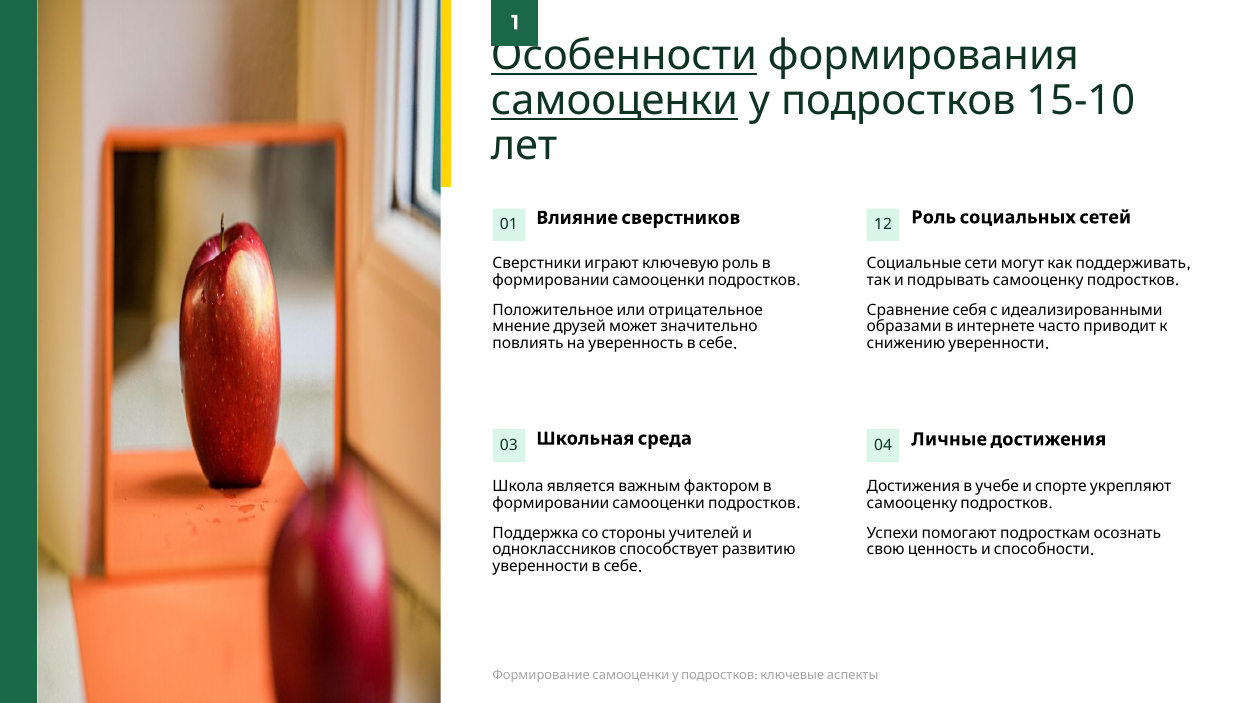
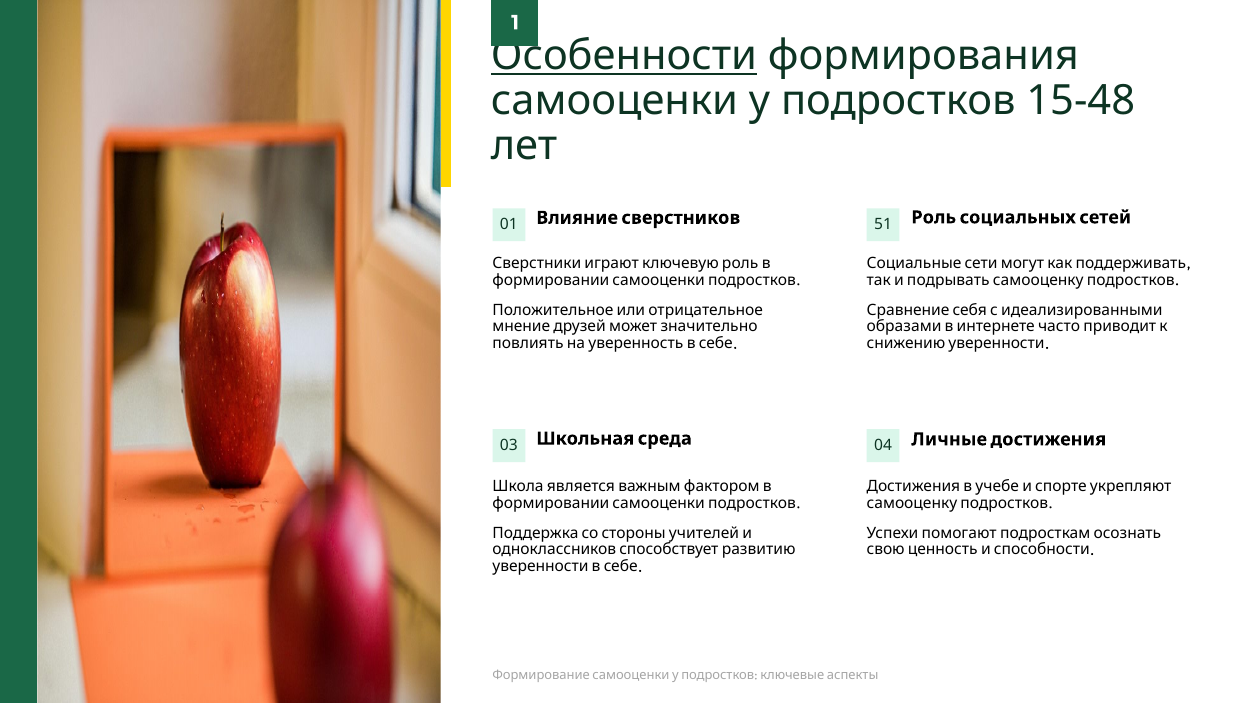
самооценки underline: present -> none
15-10: 15-10 -> 15-48
12: 12 -> 51
